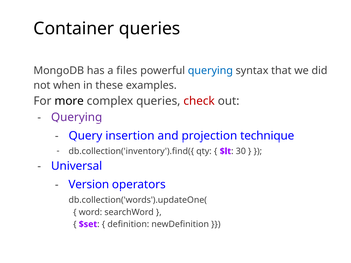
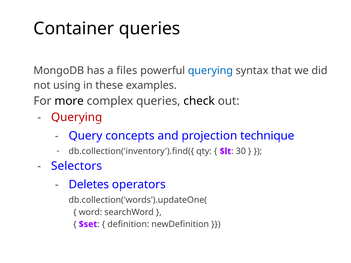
when: when -> using
check colour: red -> black
Querying at (77, 117) colour: purple -> red
insertion: insertion -> concepts
Universal: Universal -> Selectors
Version: Version -> Deletes
